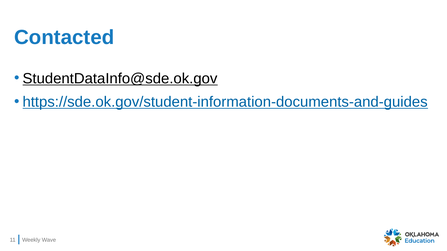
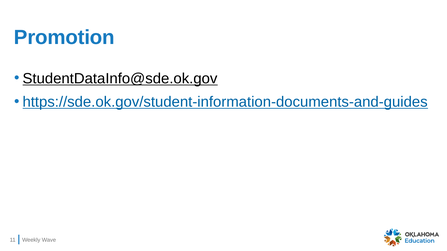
Contacted: Contacted -> Promotion
